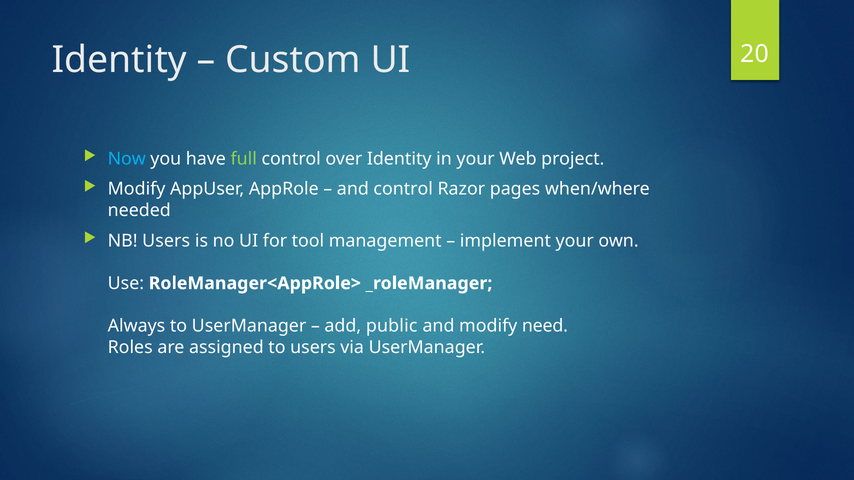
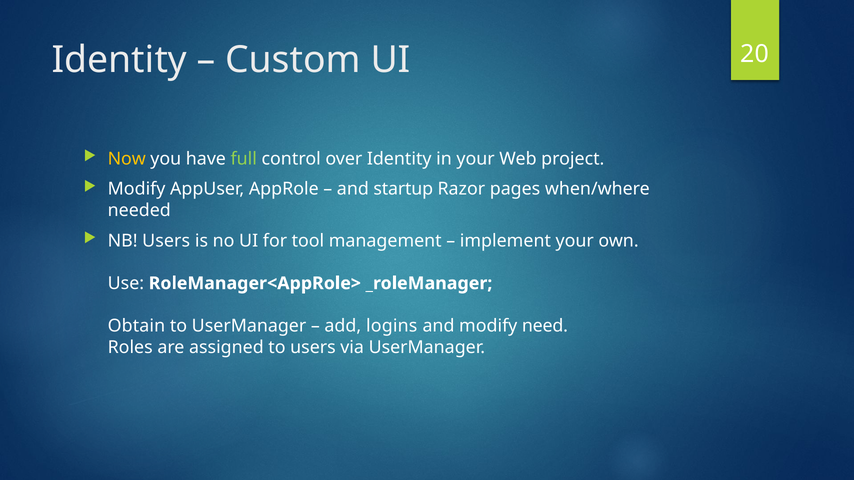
Now colour: light blue -> yellow
and control: control -> startup
Always: Always -> Obtain
public: public -> logins
